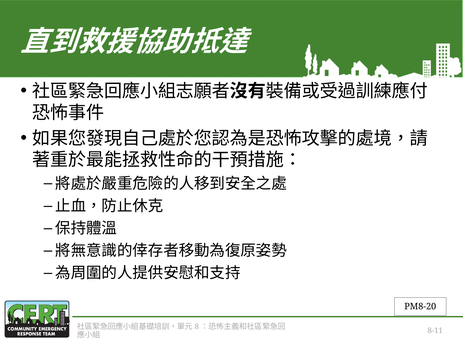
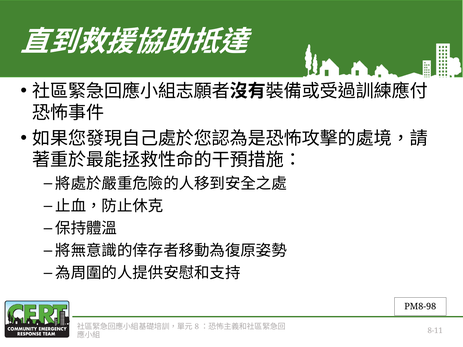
PM8-20: PM8-20 -> PM8-98
